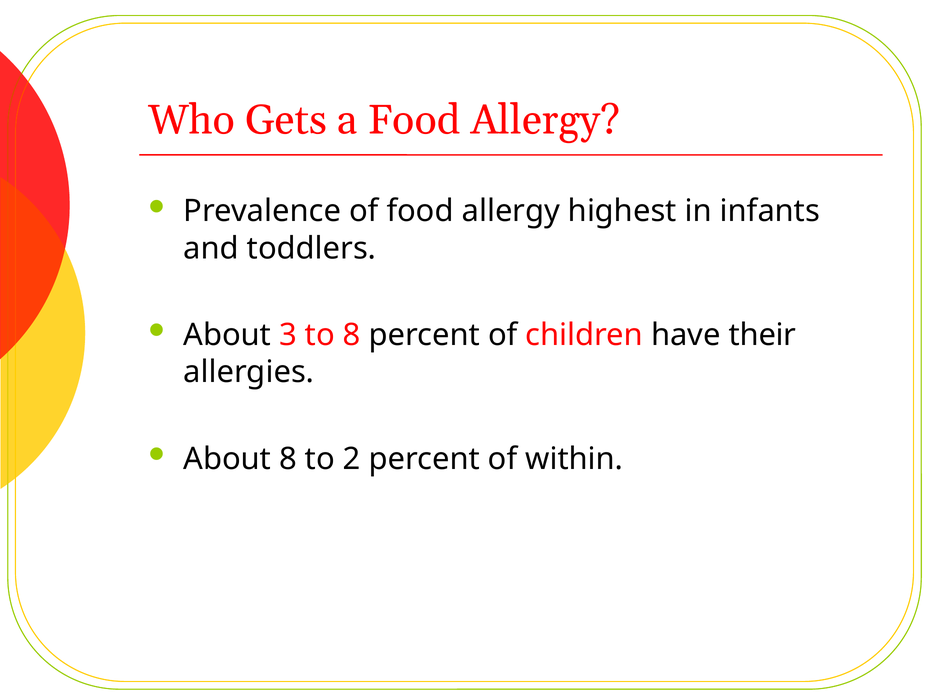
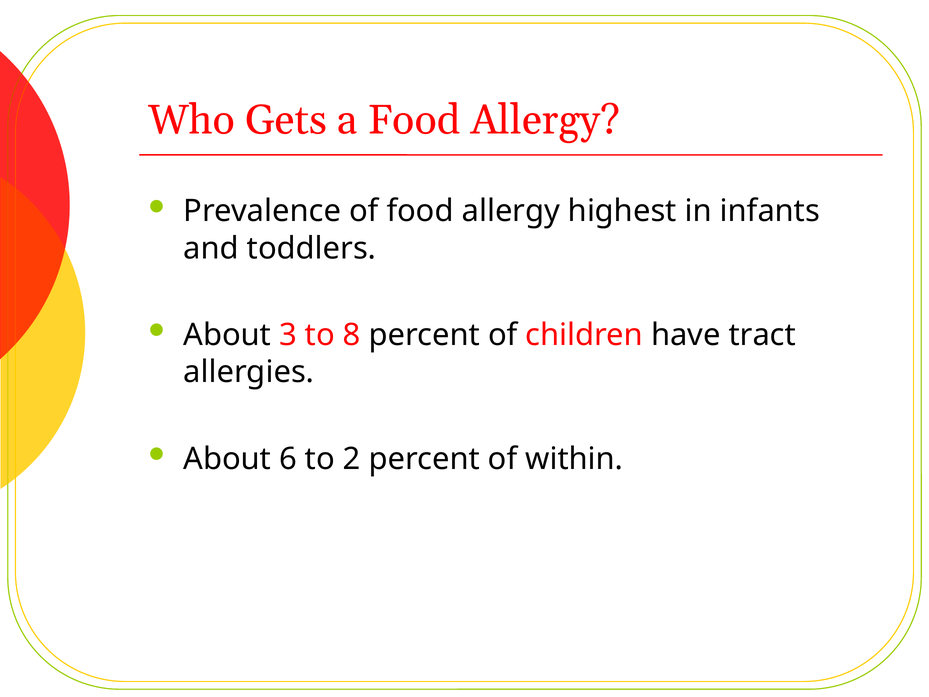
their: their -> tract
About 8: 8 -> 6
